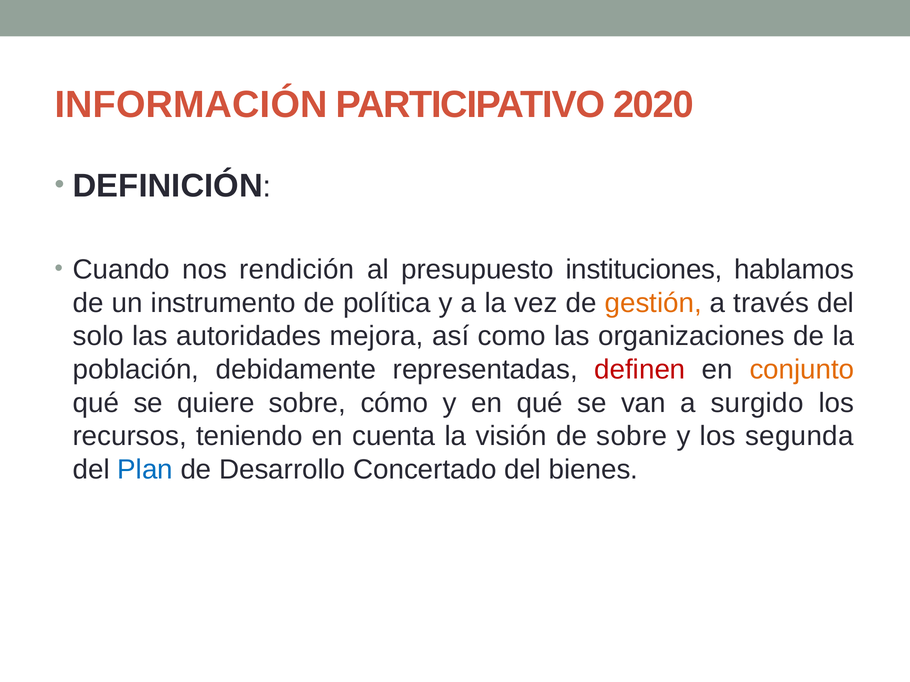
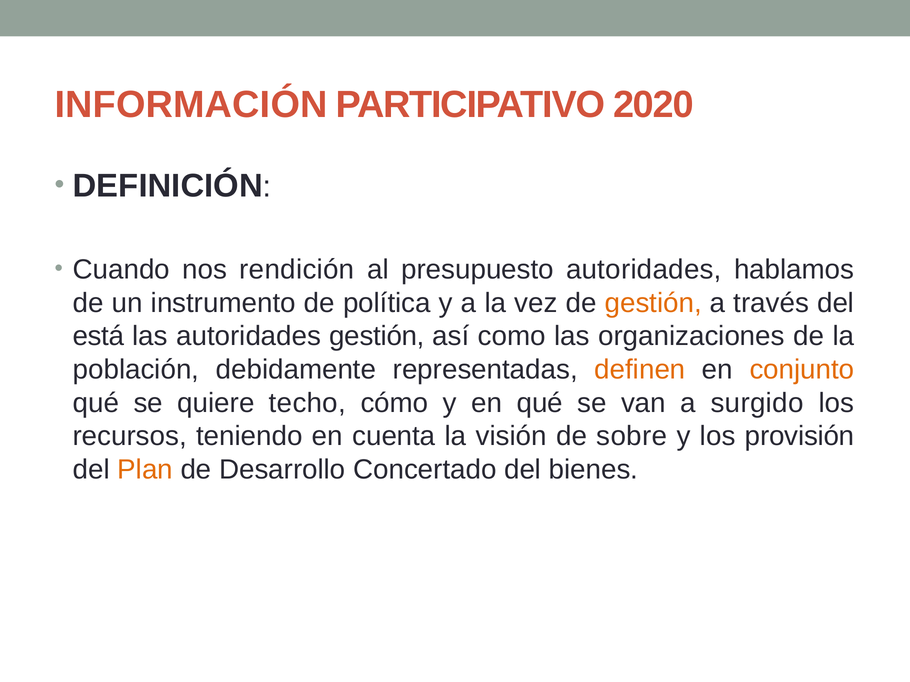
presupuesto instituciones: instituciones -> autoridades
solo: solo -> está
autoridades mejora: mejora -> gestión
definen colour: red -> orange
quiere sobre: sobre -> techo
segunda: segunda -> provisión
Plan colour: blue -> orange
